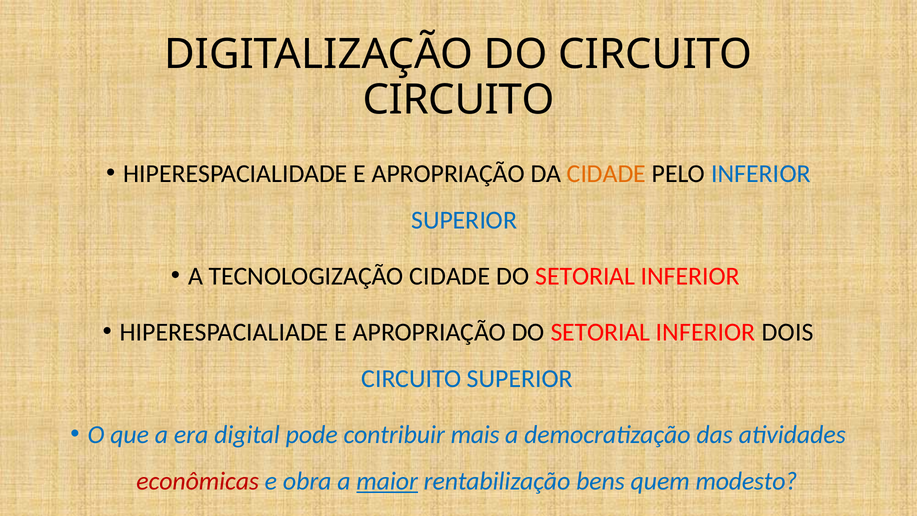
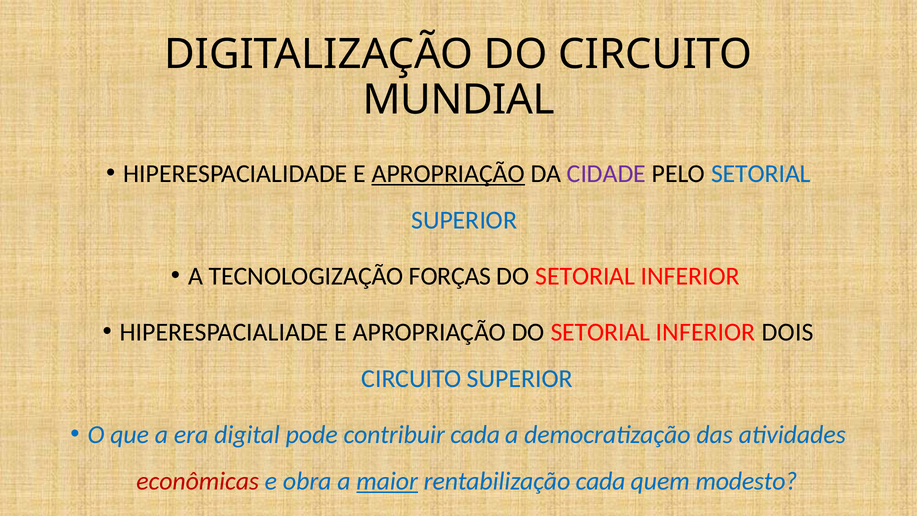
CIRCUITO at (459, 100): CIRCUITO -> MUNDIAL
APROPRIAÇÃO at (448, 174) underline: none -> present
CIDADE at (606, 174) colour: orange -> purple
PELO INFERIOR: INFERIOR -> SETORIAL
TECNOLOGIZAÇÃO CIDADE: CIDADE -> FORÇAS
contribuir mais: mais -> cada
rentabilização bens: bens -> cada
